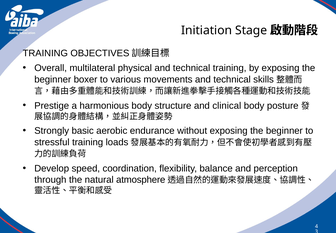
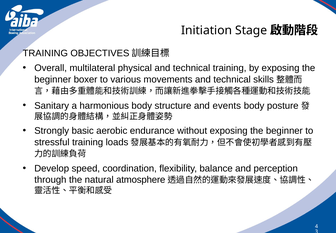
Prestige: Prestige -> Sanitary
clinical: clinical -> events
